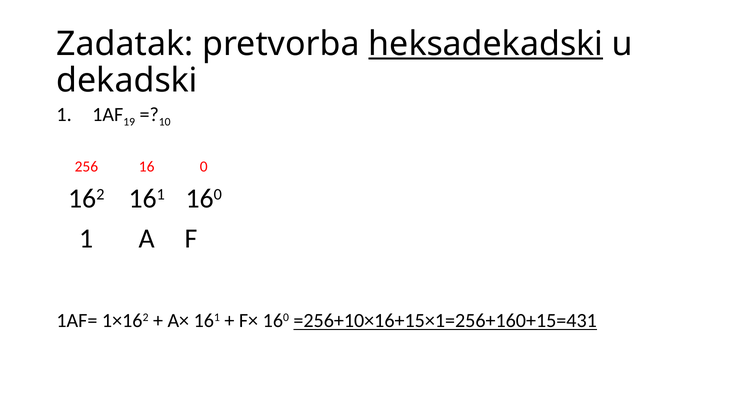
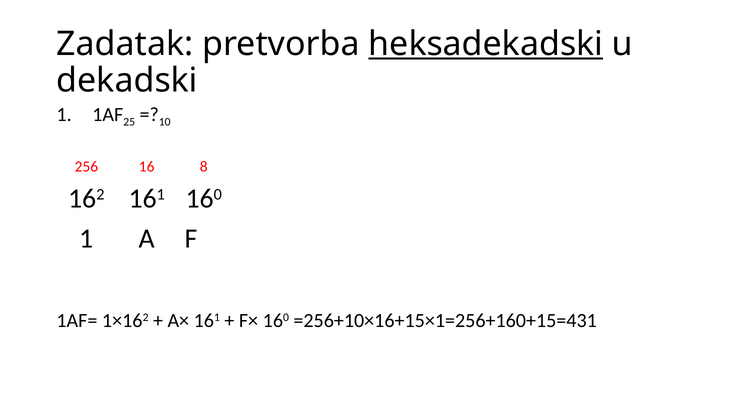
19: 19 -> 25
0: 0 -> 8
=256+10×16+15×1=256+160+15=431 underline: present -> none
